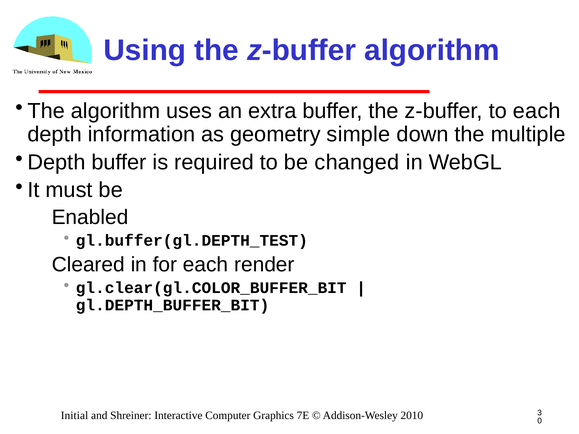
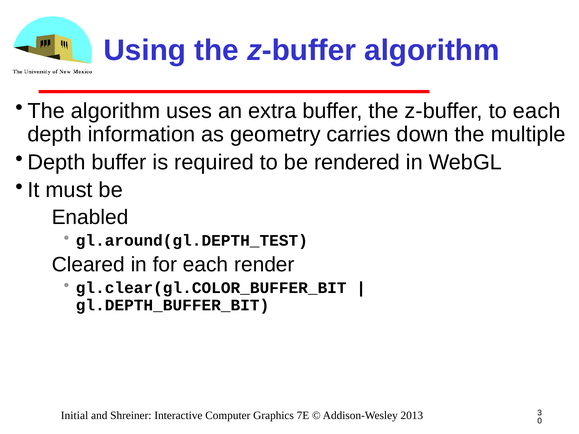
simple: simple -> carries
changed: changed -> rendered
gl.buffer(gl.DEPTH_TEST: gl.buffer(gl.DEPTH_TEST -> gl.around(gl.DEPTH_TEST
2010: 2010 -> 2013
